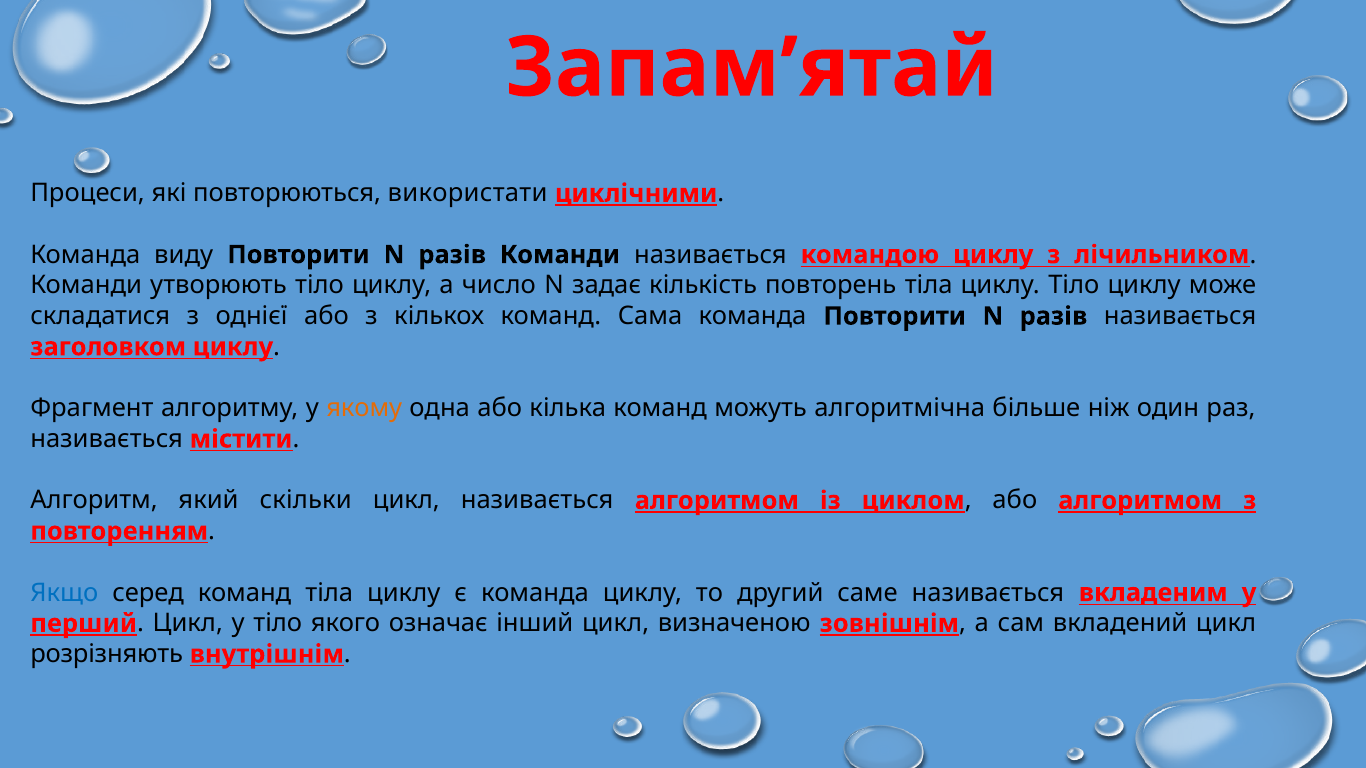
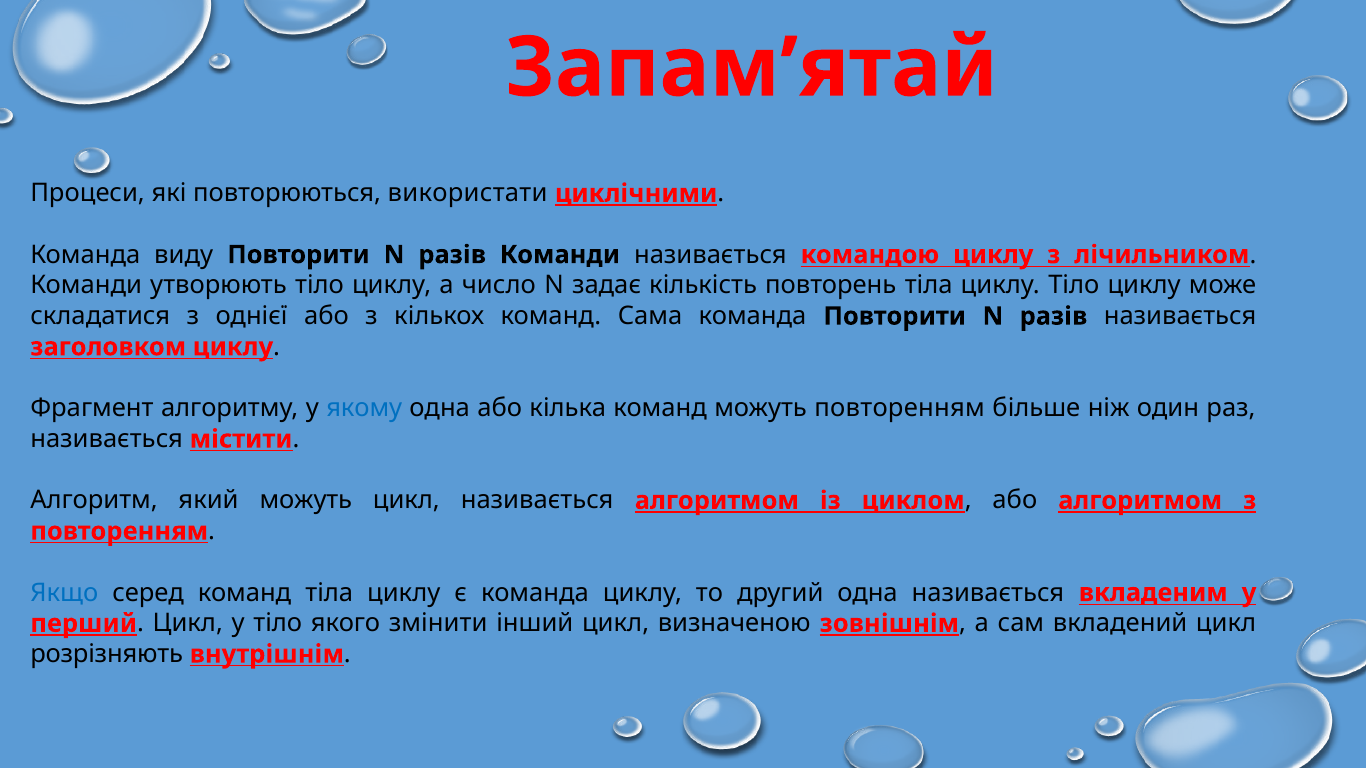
якому colour: orange -> blue
можуть алгоритмічна: алгоритмічна -> повторенням
який скільки: скільки -> можуть
другий саме: саме -> одна
означає: означає -> змінити
